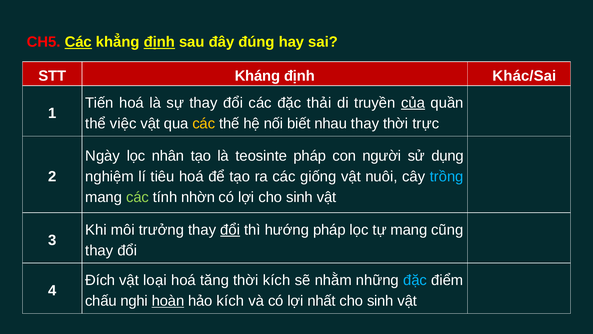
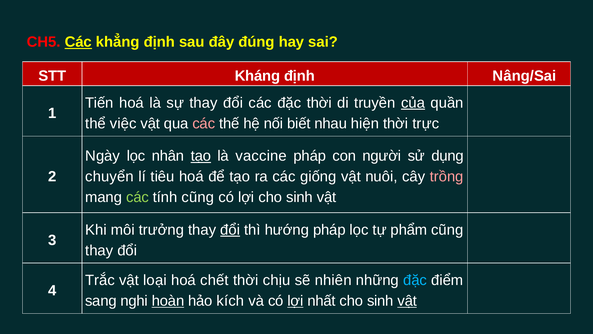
định at (159, 42) underline: present -> none
Khác/Sai: Khác/Sai -> Nâng/Sai
đặc thải: thải -> thời
các at (204, 123) colour: yellow -> pink
nhau thay: thay -> hiện
tạo at (201, 156) underline: none -> present
teosinte: teosinte -> vaccine
nghiệm: nghiệm -> chuyển
trồng colour: light blue -> pink
tính nhờn: nhờn -> cũng
tự mang: mang -> phẩm
Đích: Đích -> Trắc
tăng: tăng -> chết
thời kích: kích -> chịu
nhằm: nhằm -> nhiên
chấu: chấu -> sang
lợi at (295, 301) underline: none -> present
vật at (407, 301) underline: none -> present
